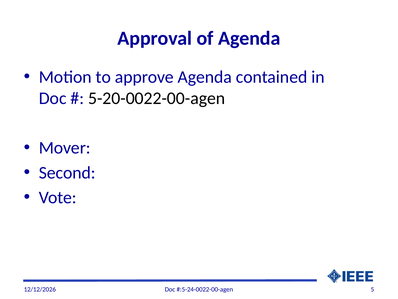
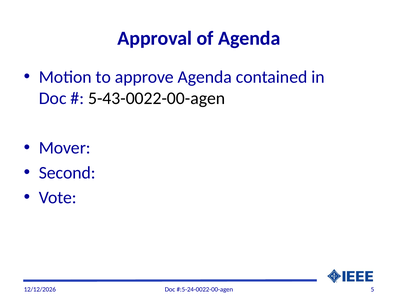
5-20-0022-00-agen: 5-20-0022-00-agen -> 5-43-0022-00-agen
